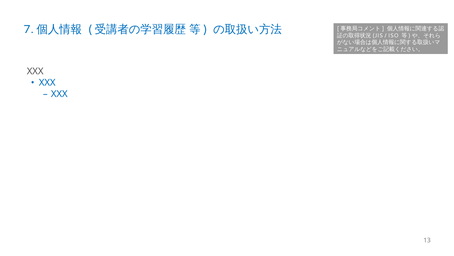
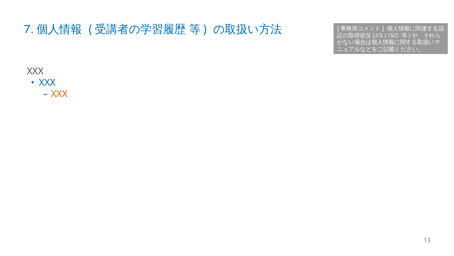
XXX at (59, 94) colour: blue -> orange
